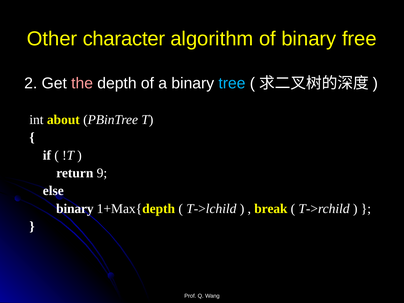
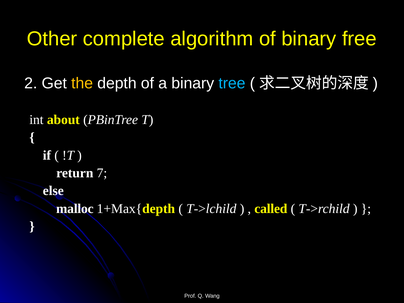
character: character -> complete
the colour: pink -> yellow
9: 9 -> 7
binary at (75, 209): binary -> malloc
break: break -> called
